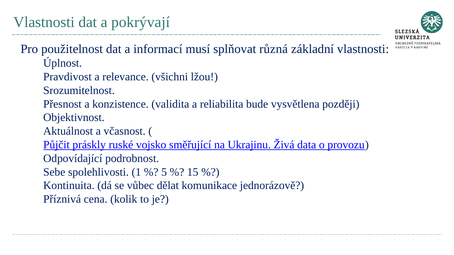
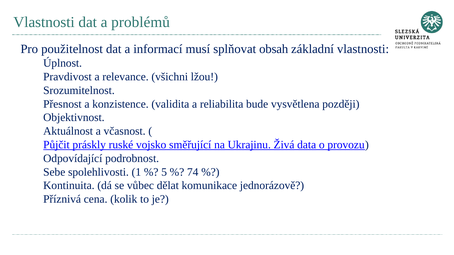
pokrývají: pokrývají -> problémů
různá: různá -> obsah
15: 15 -> 74
